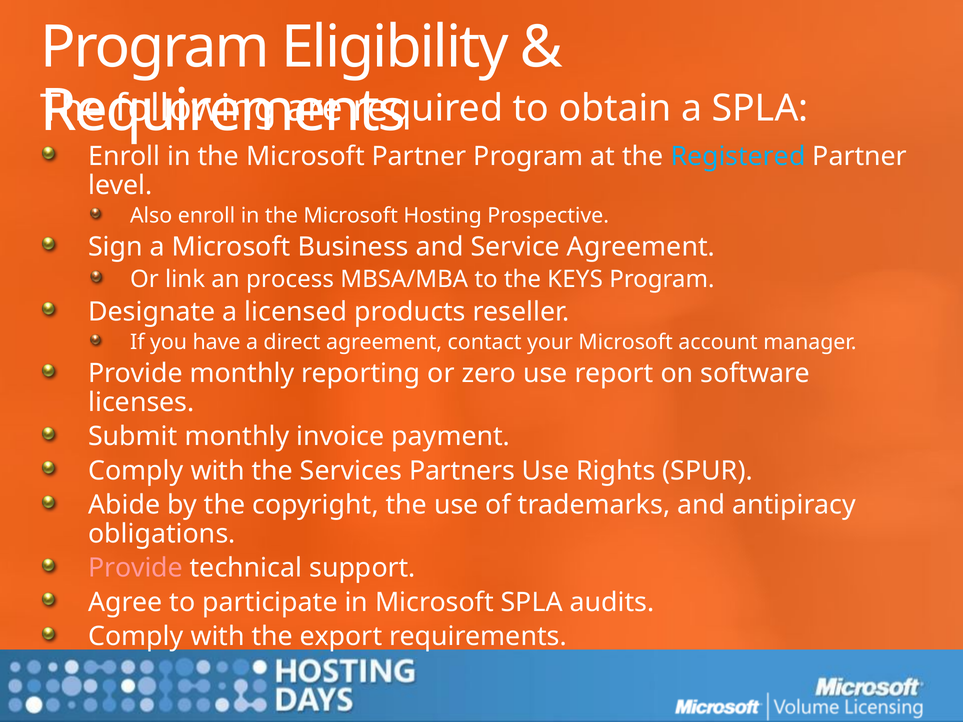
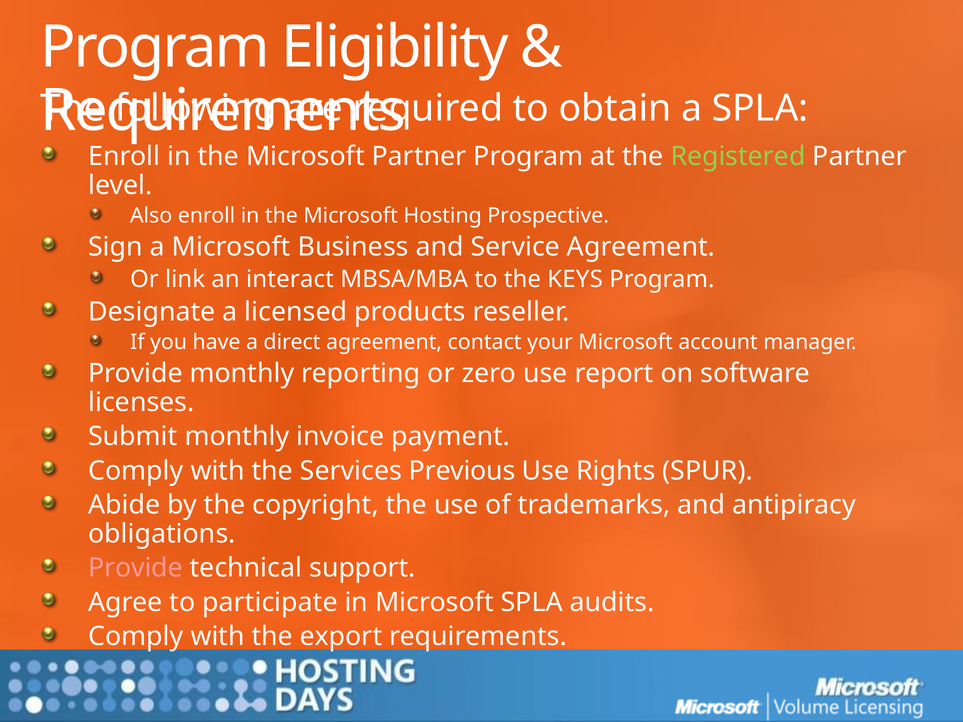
Registered colour: light blue -> light green
process: process -> interact
Partners: Partners -> Previous
